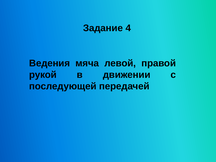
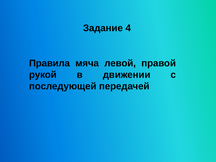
Ведения: Ведения -> Правила
